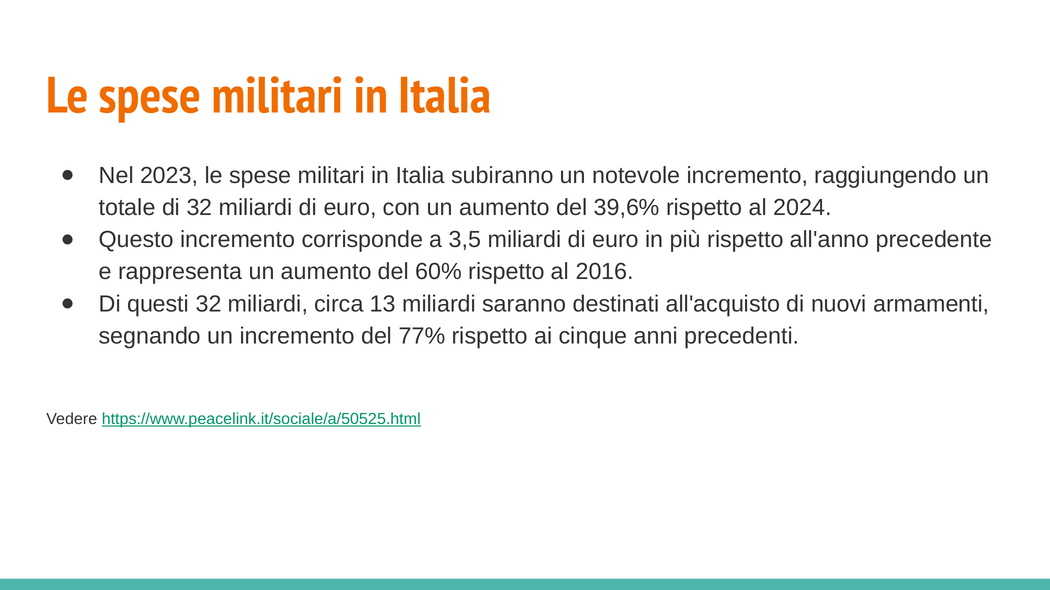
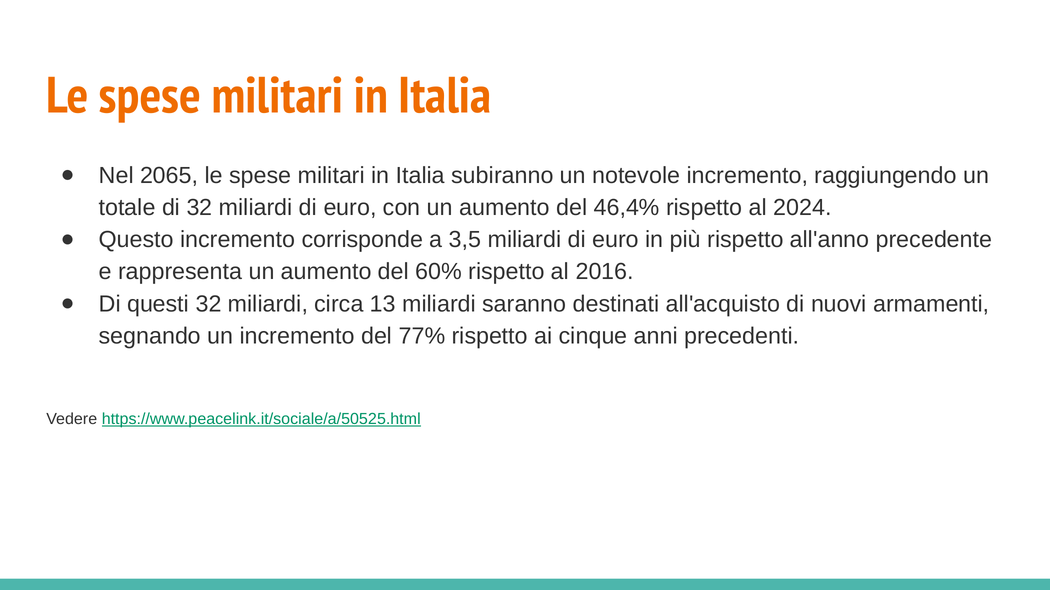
2023: 2023 -> 2065
39,6%: 39,6% -> 46,4%
